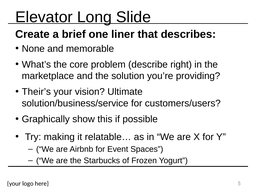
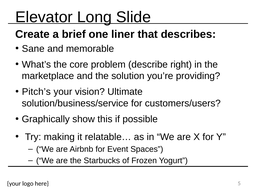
None: None -> Sane
Their’s: Their’s -> Pitch’s
